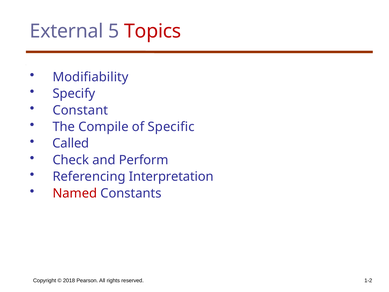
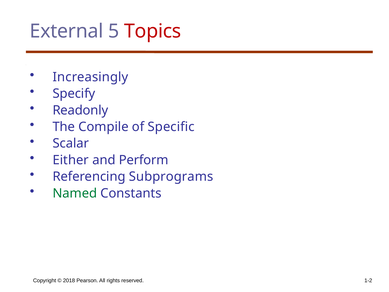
Modifiability: Modifiability -> Increasingly
Constant: Constant -> Readonly
Called: Called -> Scalar
Check: Check -> Either
Interpretation: Interpretation -> Subprograms
Named colour: red -> green
